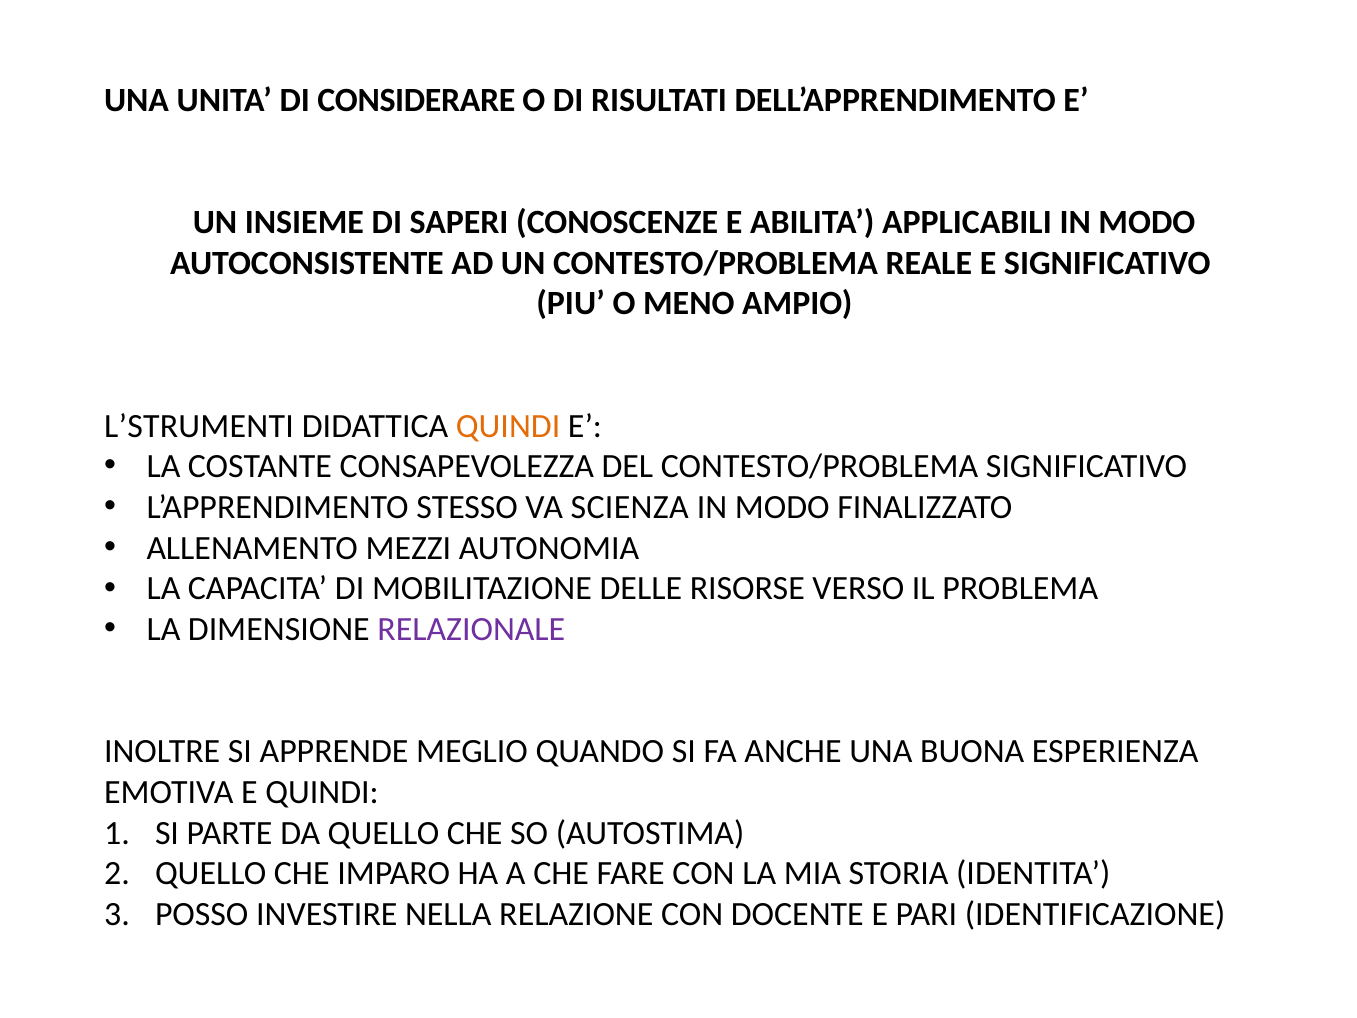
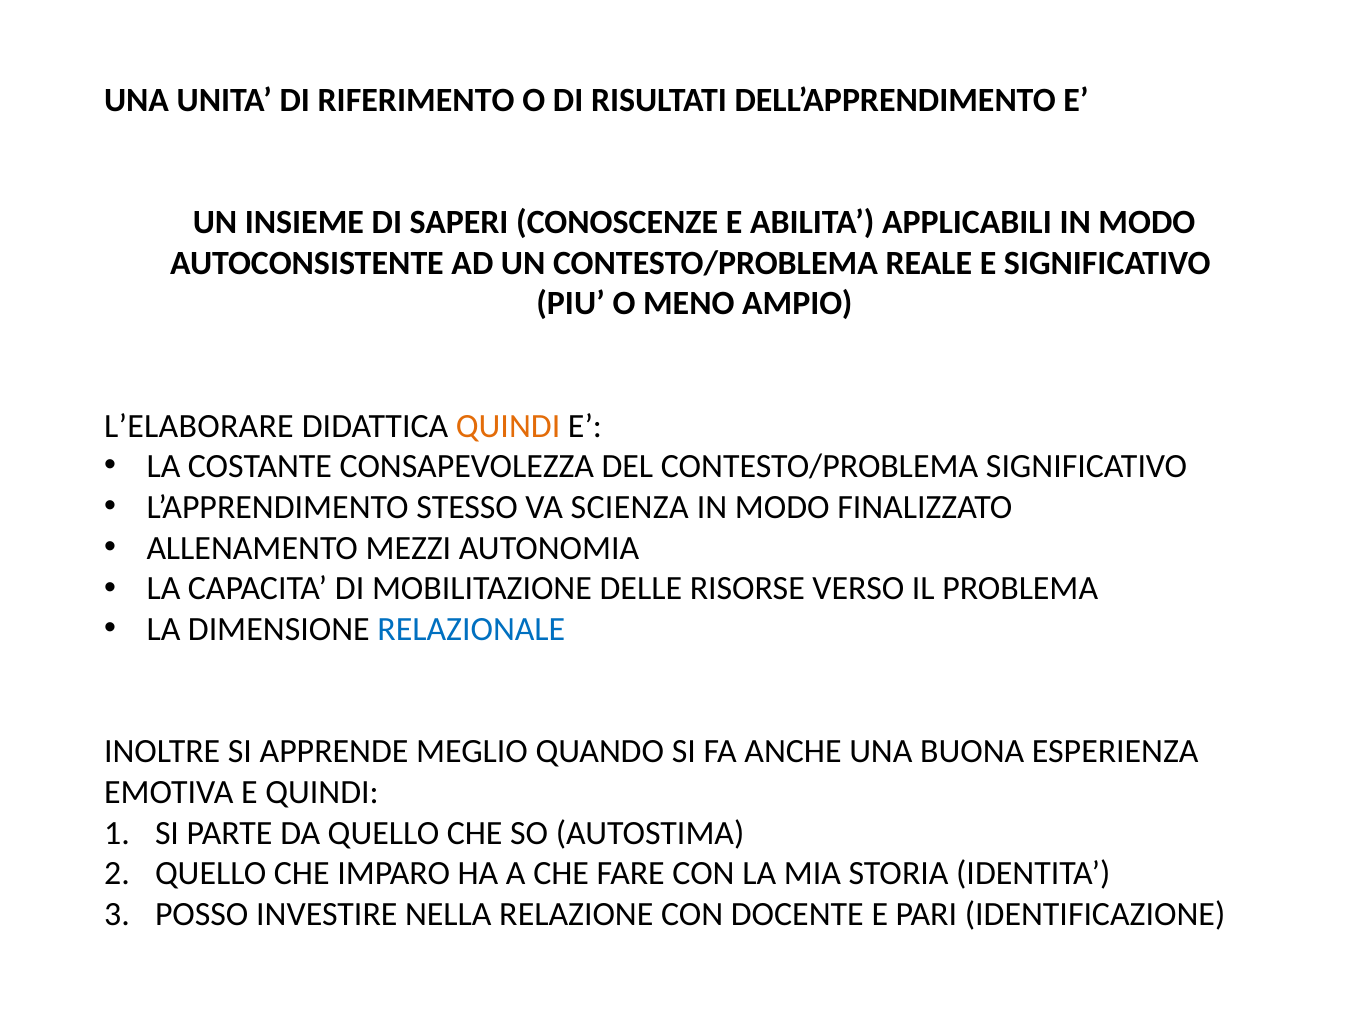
CONSIDERARE: CONSIDERARE -> RIFERIMENTO
L’STRUMENTI: L’STRUMENTI -> L’ELABORARE
RELAZIONALE colour: purple -> blue
